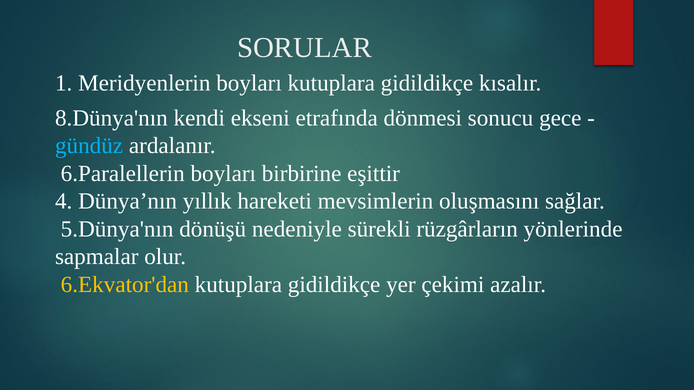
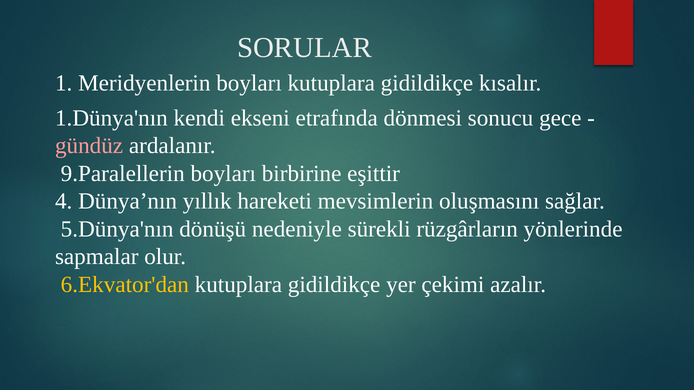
8.Dünya'nın: 8.Dünya'nın -> 1.Dünya'nın
gündüz colour: light blue -> pink
6.Paralellerin: 6.Paralellerin -> 9.Paralellerin
